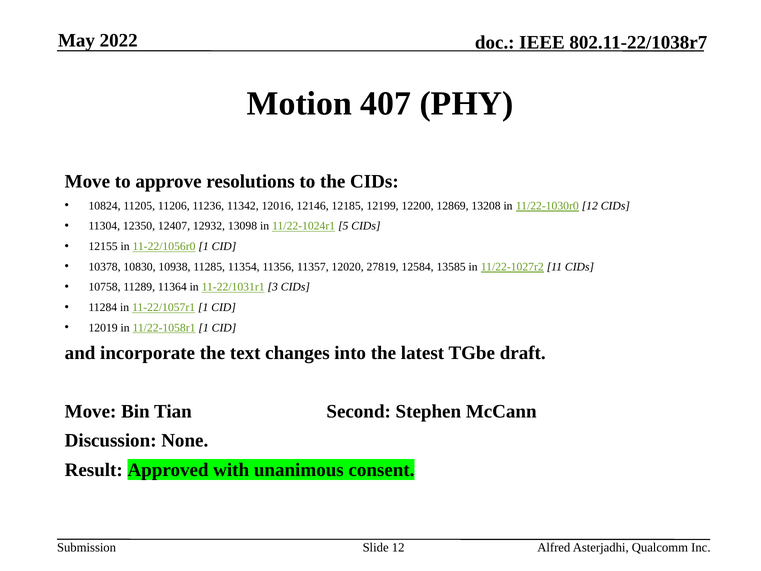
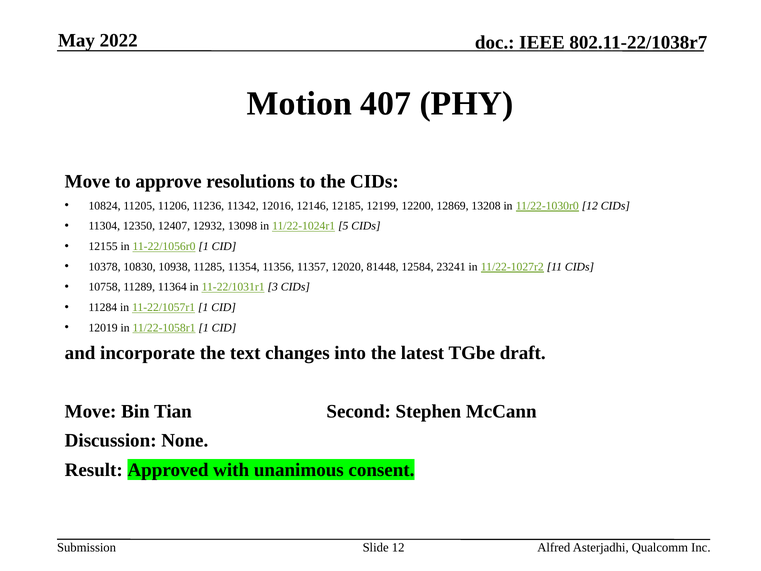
27819: 27819 -> 81448
13585: 13585 -> 23241
